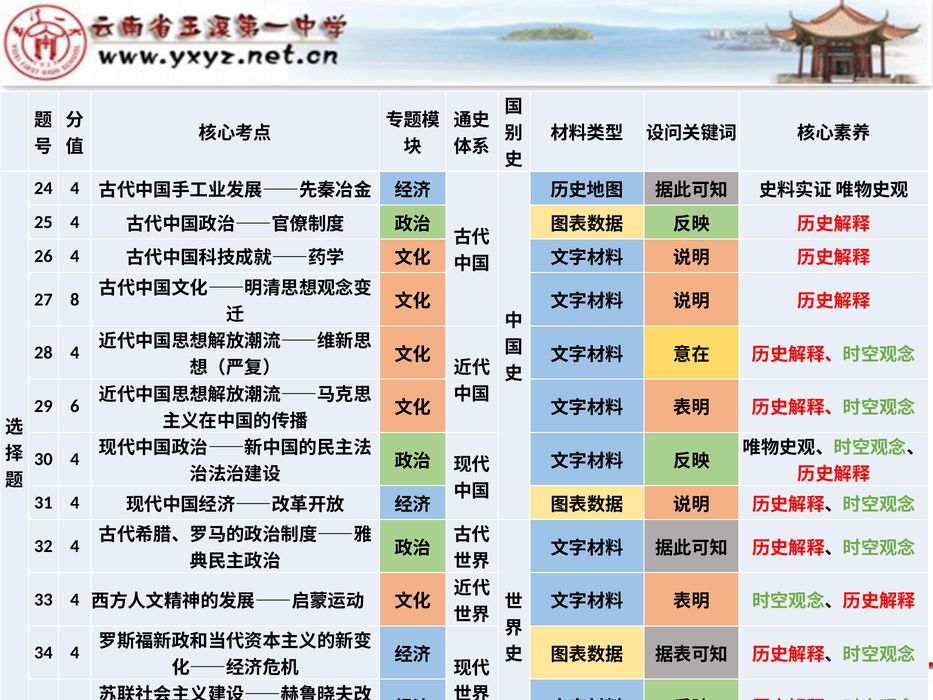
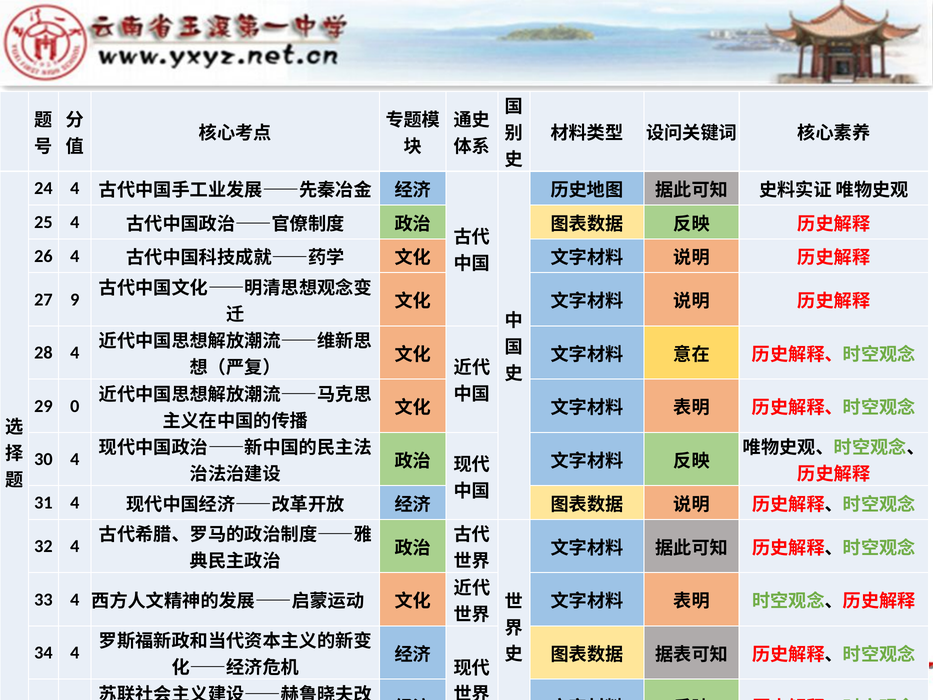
8: 8 -> 9
6: 6 -> 0
